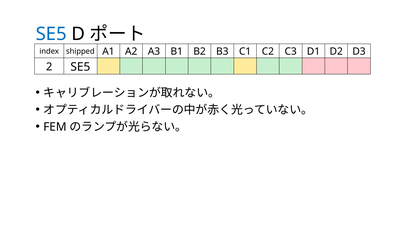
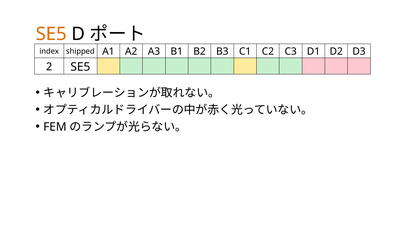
SE5 at (51, 34) colour: blue -> orange
